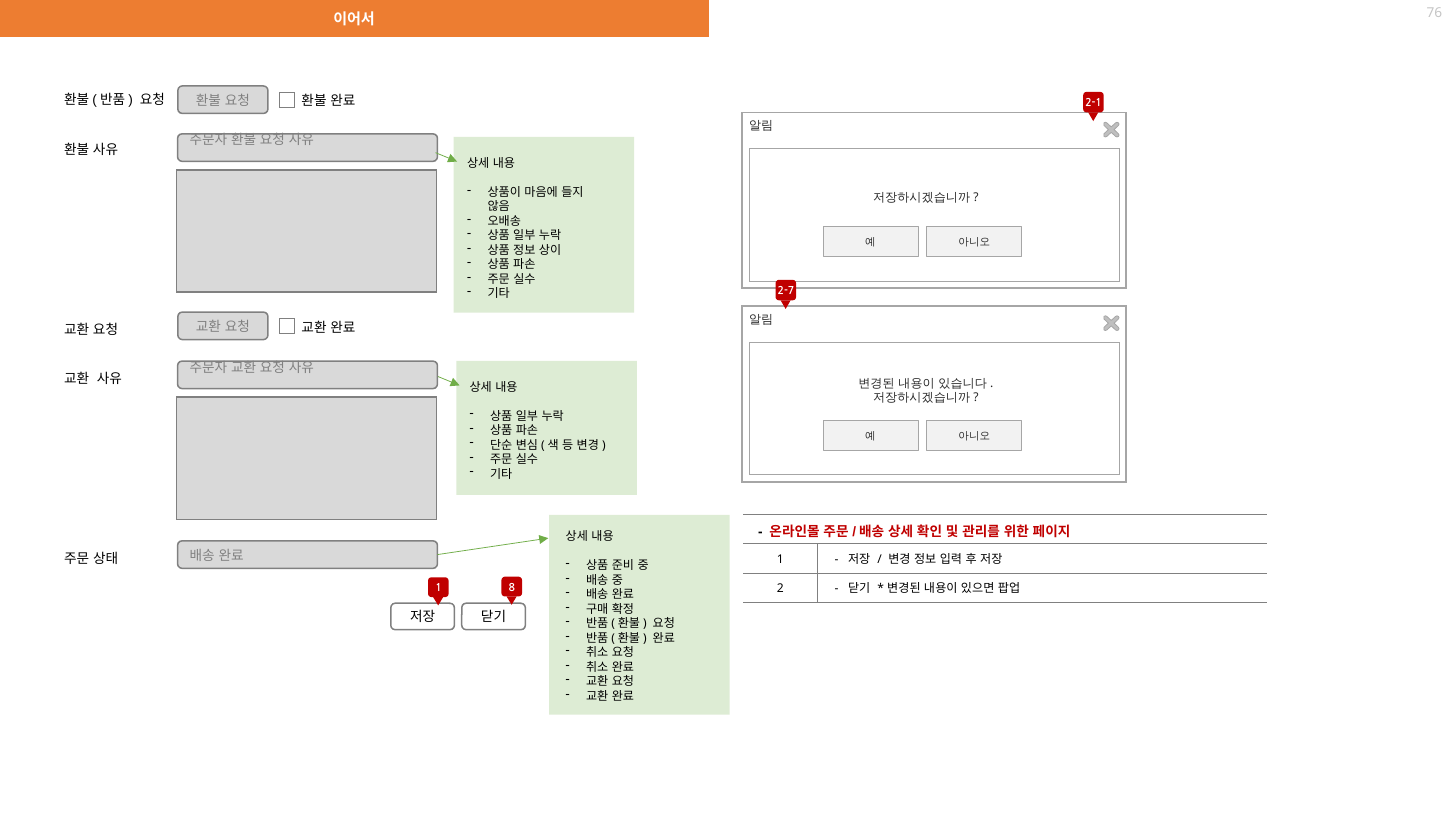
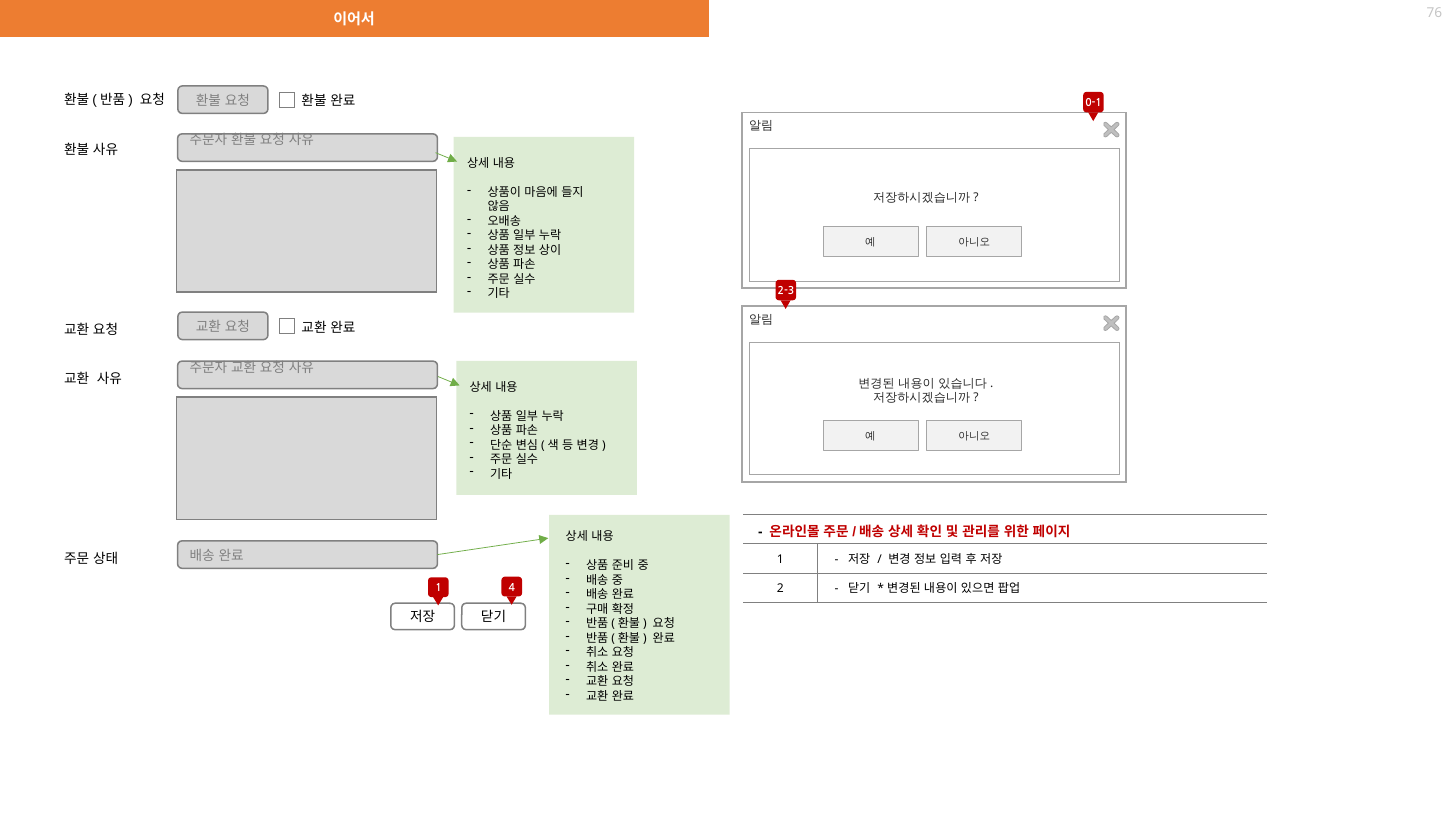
2-1: 2-1 -> 0-1
2-7: 2-7 -> 2-3
8: 8 -> 4
